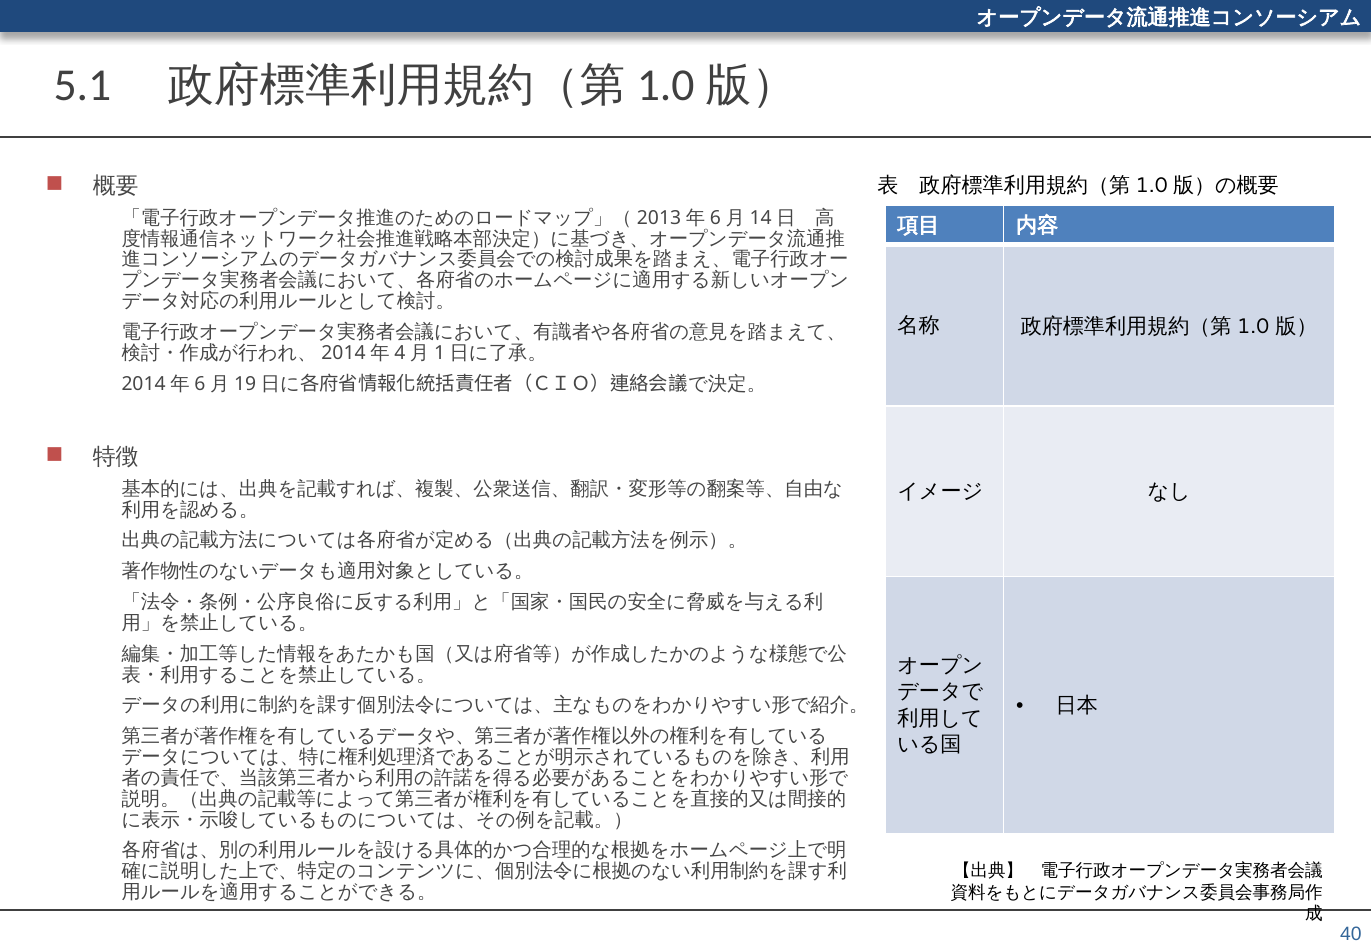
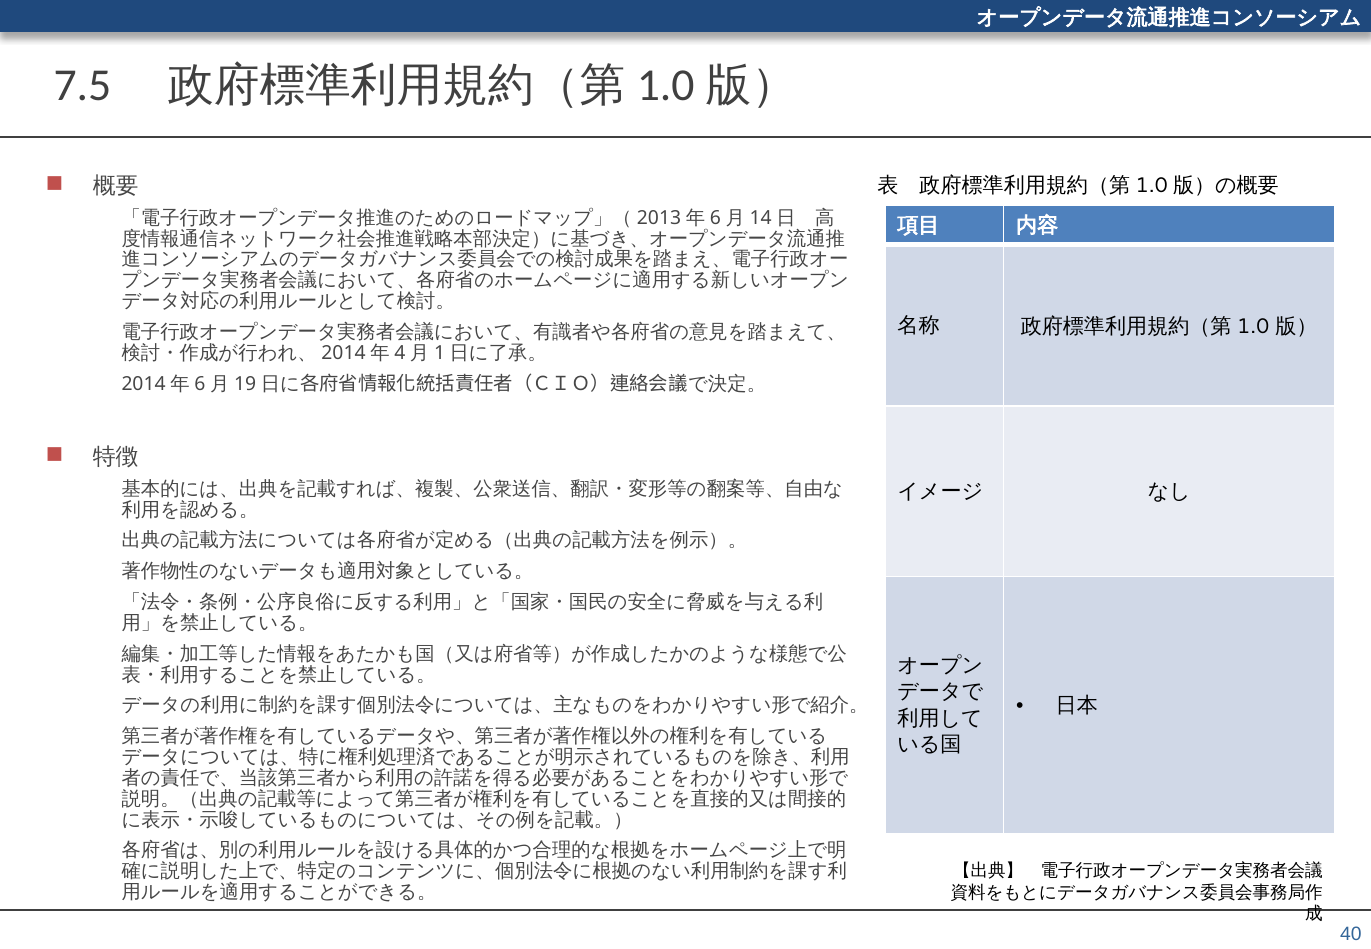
5.1: 5.1 -> 7.5
